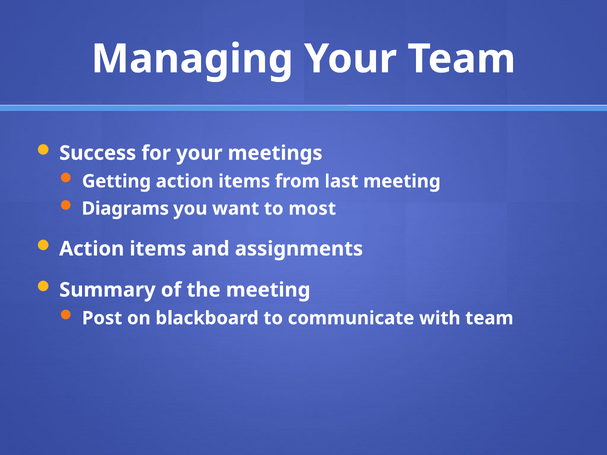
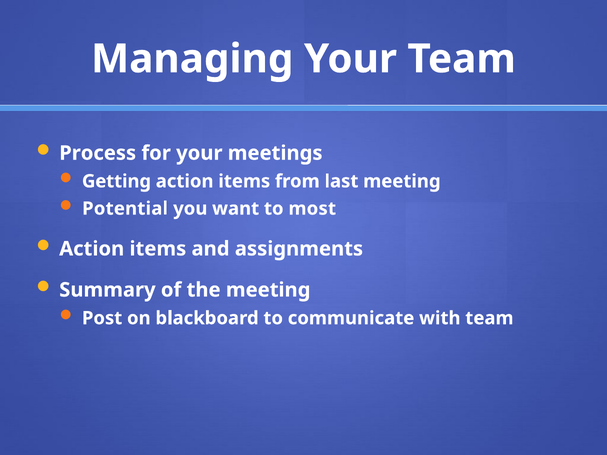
Success: Success -> Process
Diagrams: Diagrams -> Potential
